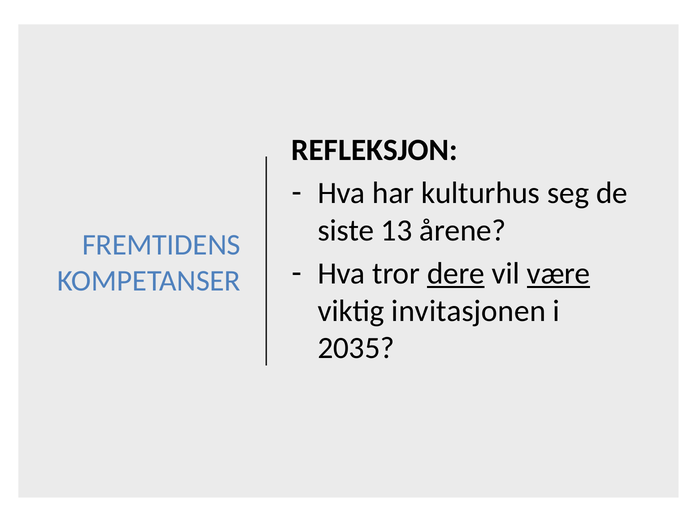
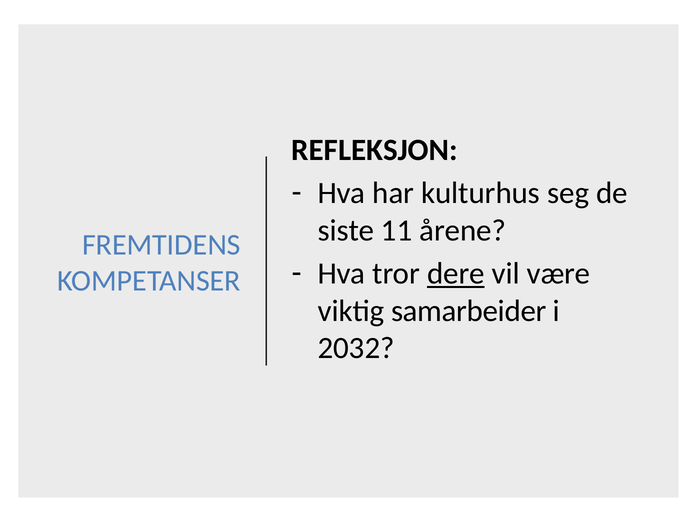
13: 13 -> 11
være underline: present -> none
invitasjonen: invitasjonen -> samarbeider
2035: 2035 -> 2032
